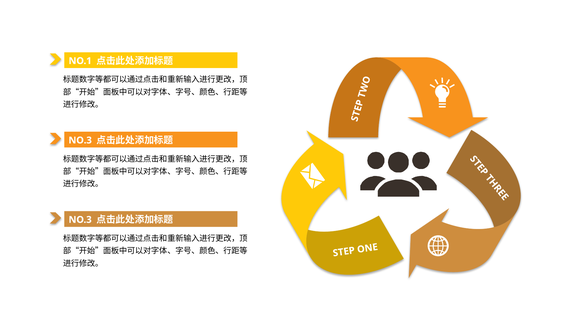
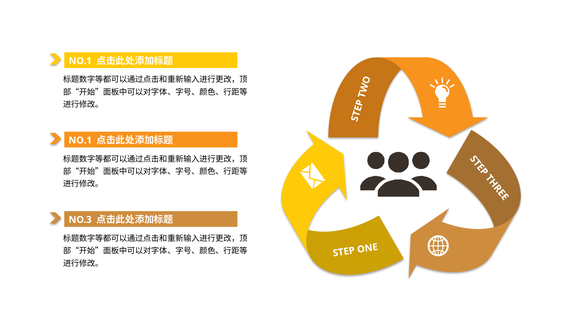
NO.3 at (80, 141): NO.3 -> NO.1
